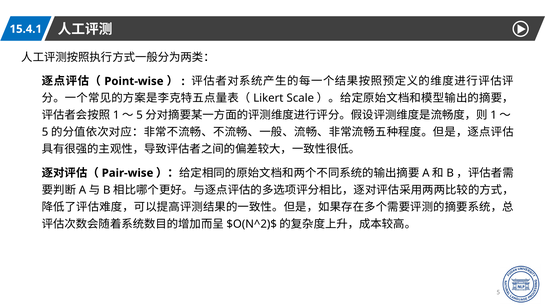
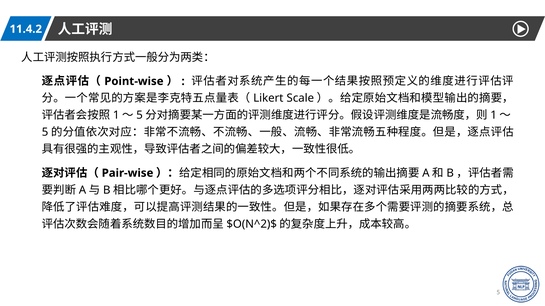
15.4.1: 15.4.1 -> 11.4.2
